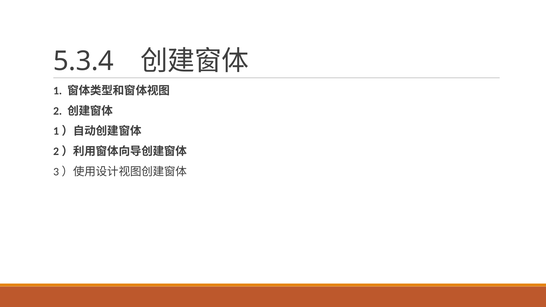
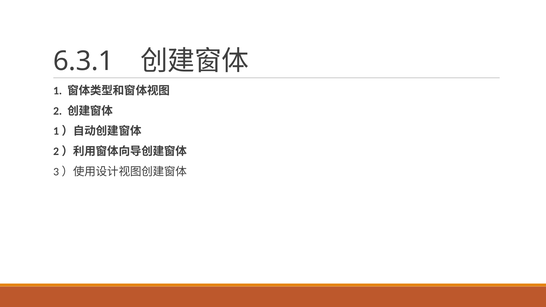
5.3.4: 5.3.4 -> 6.3.1
